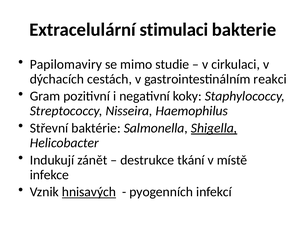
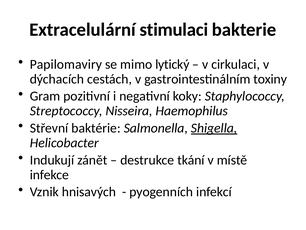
studie: studie -> lytický
reakci: reakci -> toxiny
hnisavých underline: present -> none
